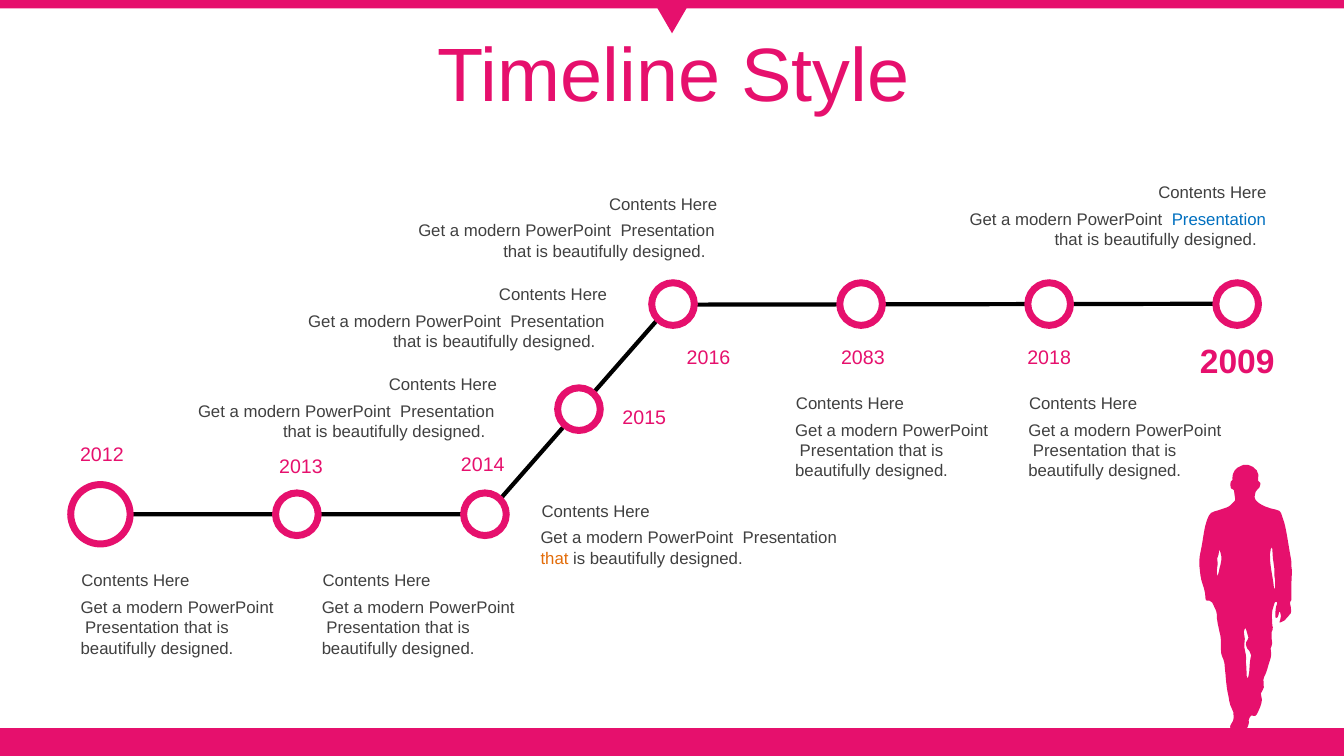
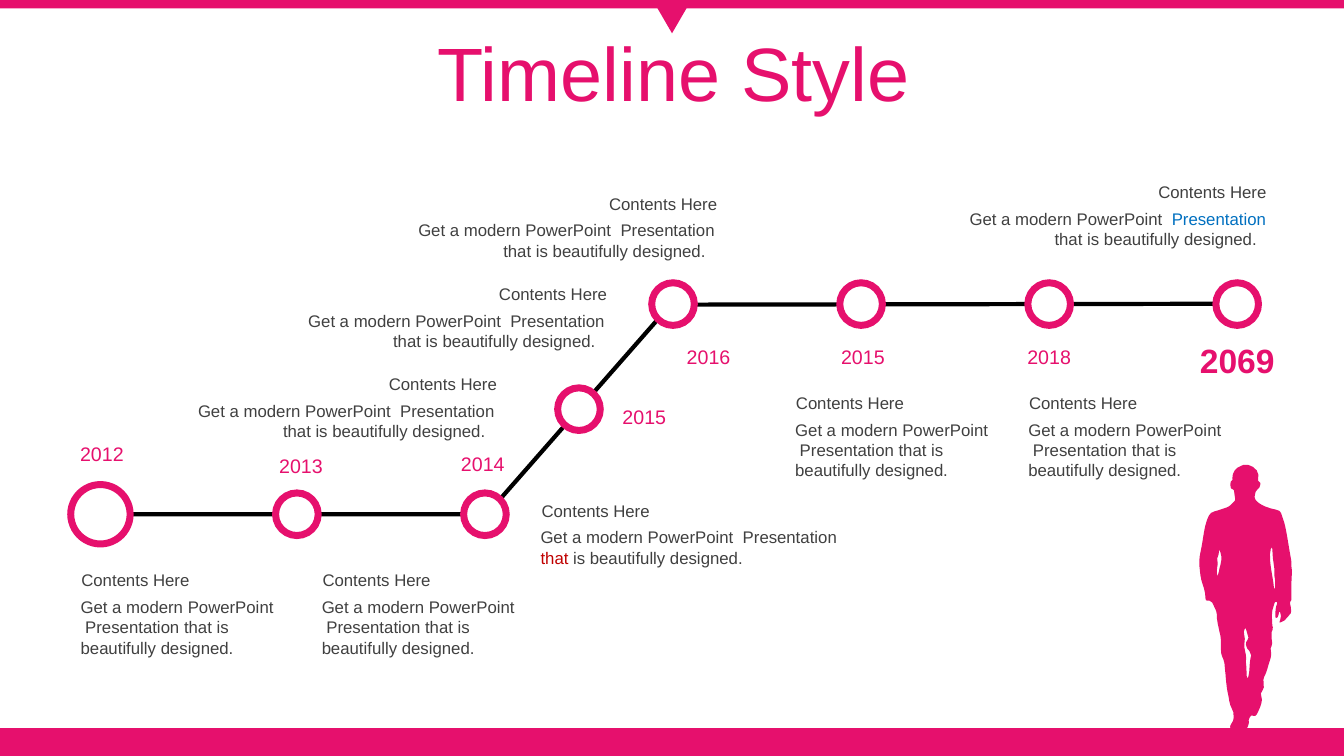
2083 at (863, 358): 2083 -> 2015
2009: 2009 -> 2069
that at (555, 558) colour: orange -> red
